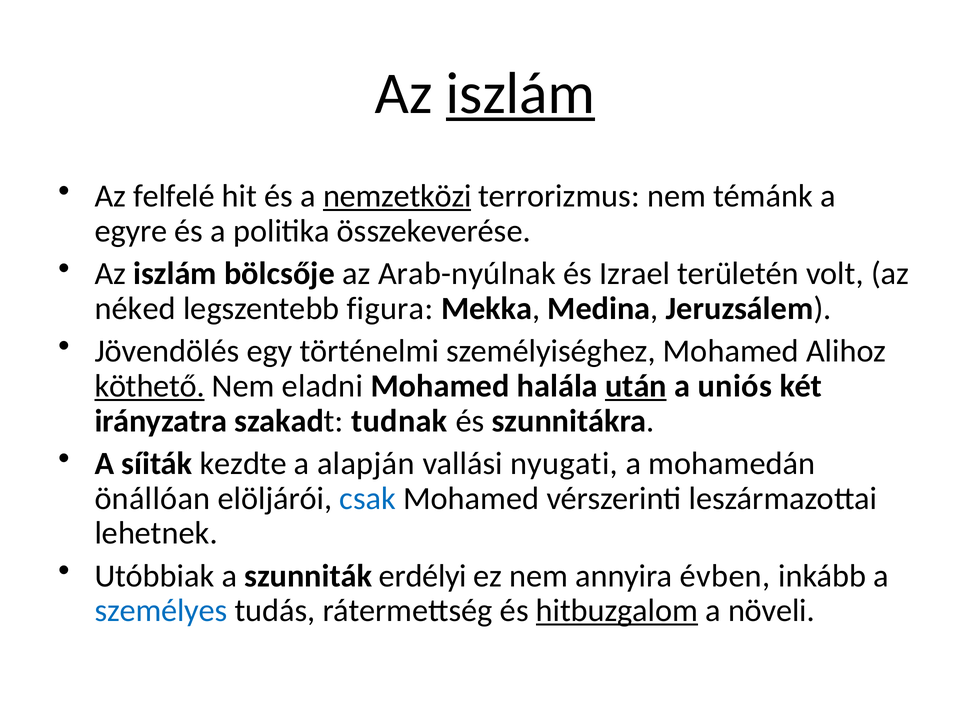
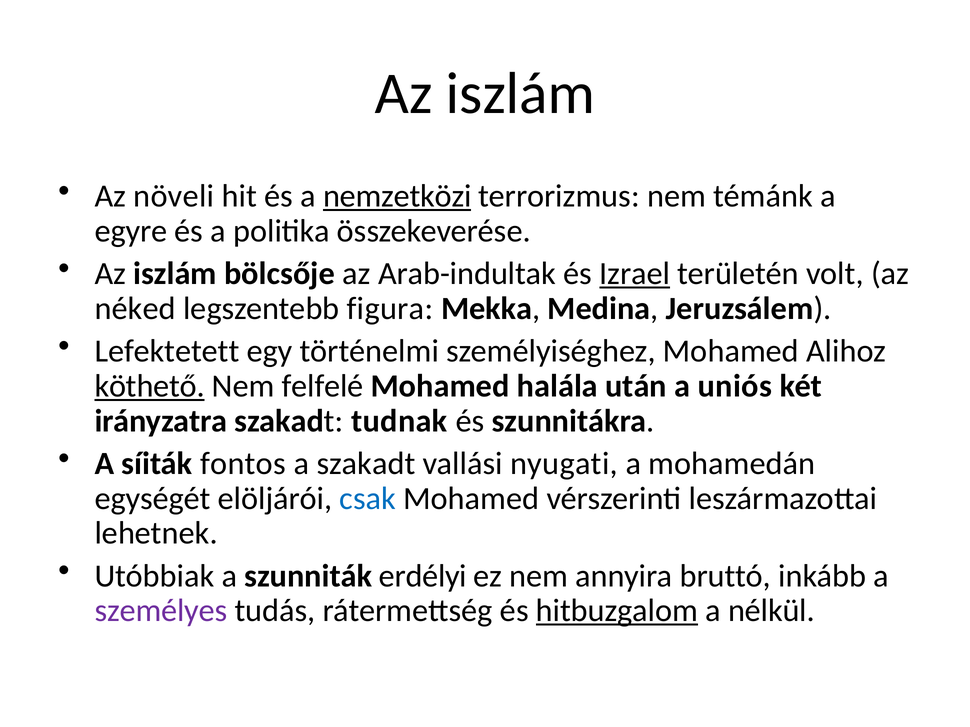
iszlám at (520, 94) underline: present -> none
felfelé: felfelé -> növeli
Arab-nyúlnak: Arab-nyúlnak -> Arab-indultak
Izrael underline: none -> present
Jövendölés: Jövendölés -> Lefektetett
eladni: eladni -> felfelé
után underline: present -> none
kezdte: kezdte -> fontos
a alapján: alapján -> szakadt
önállóan: önállóan -> egységét
évben: évben -> bruttó
személyes colour: blue -> purple
növeli: növeli -> nélkül
